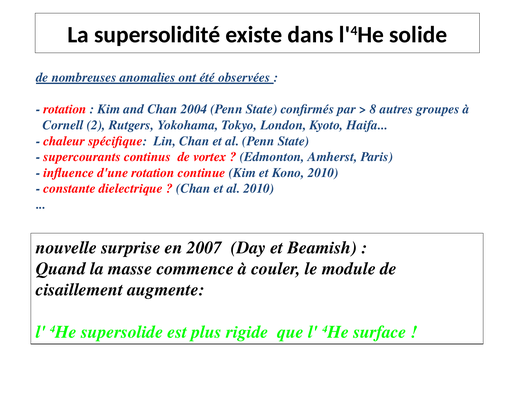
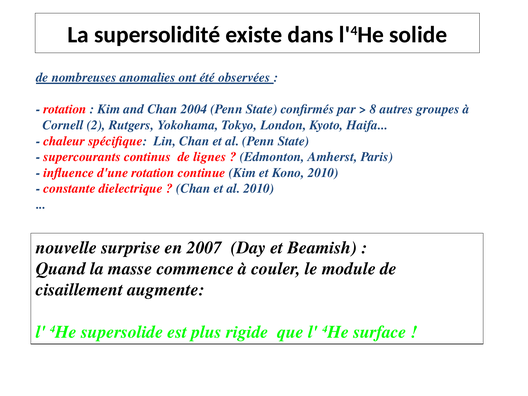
vortex: vortex -> lignes
